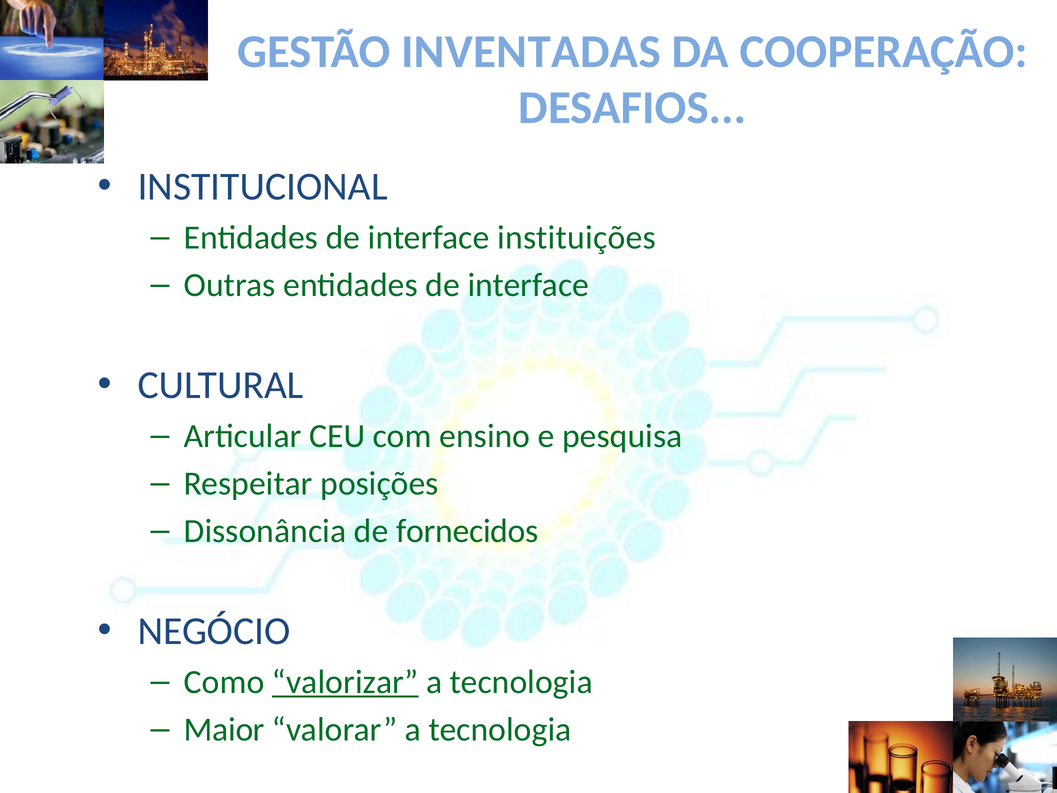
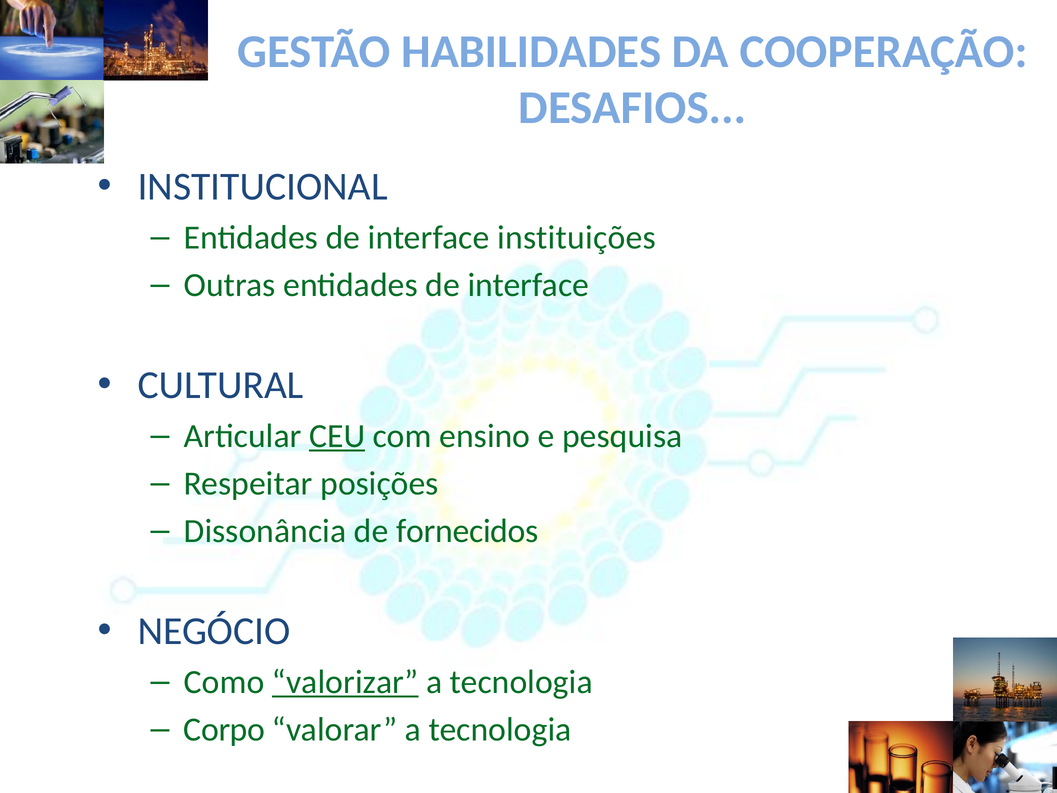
INVENTADAS: INVENTADAS -> HABILIDADES
CEU underline: none -> present
Maior: Maior -> Corpo
